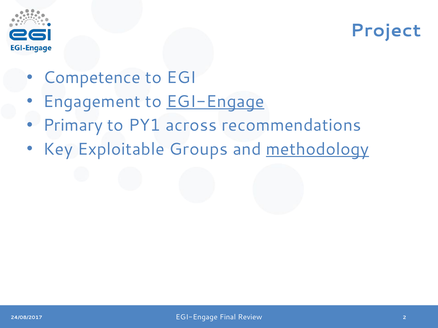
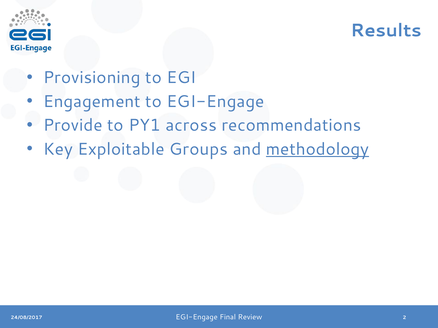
Project: Project -> Results
Competence: Competence -> Provisioning
EGI-Engage at (215, 102) underline: present -> none
Primary: Primary -> Provide
